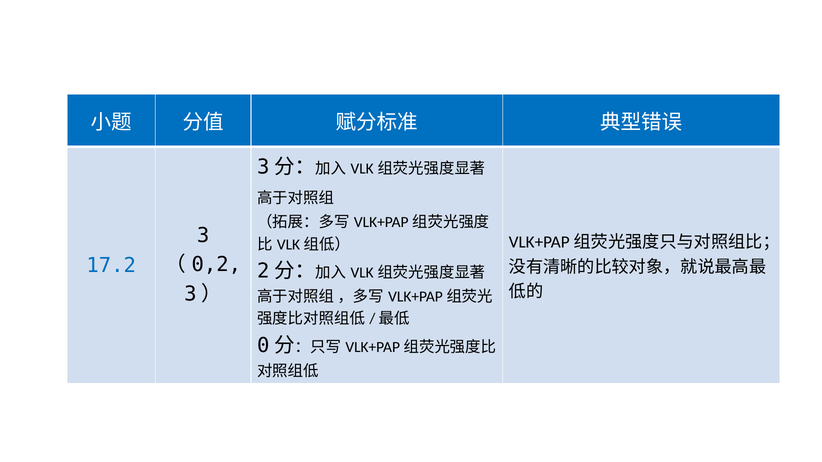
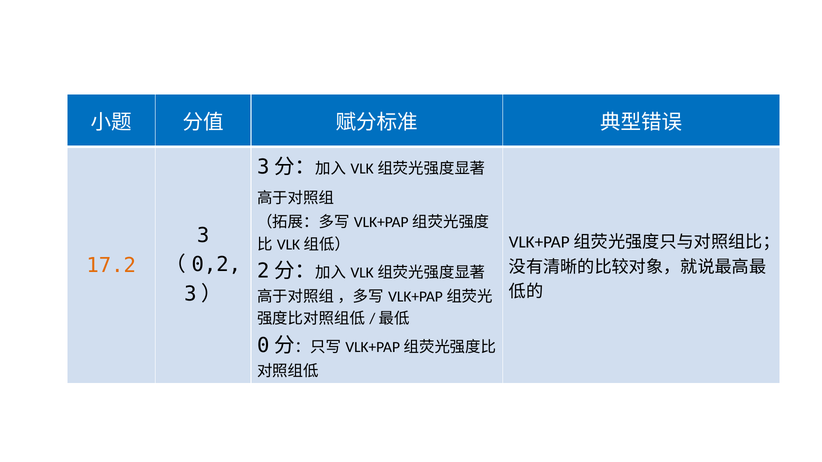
17.2 colour: blue -> orange
